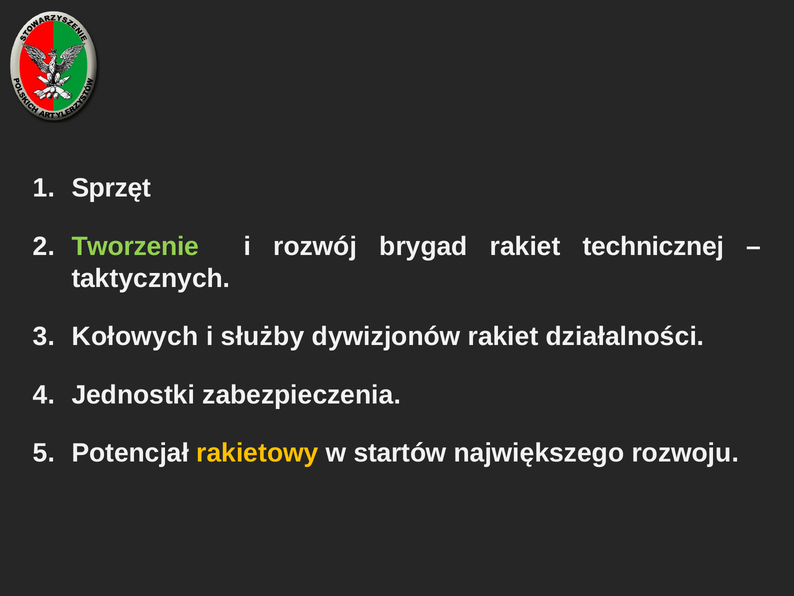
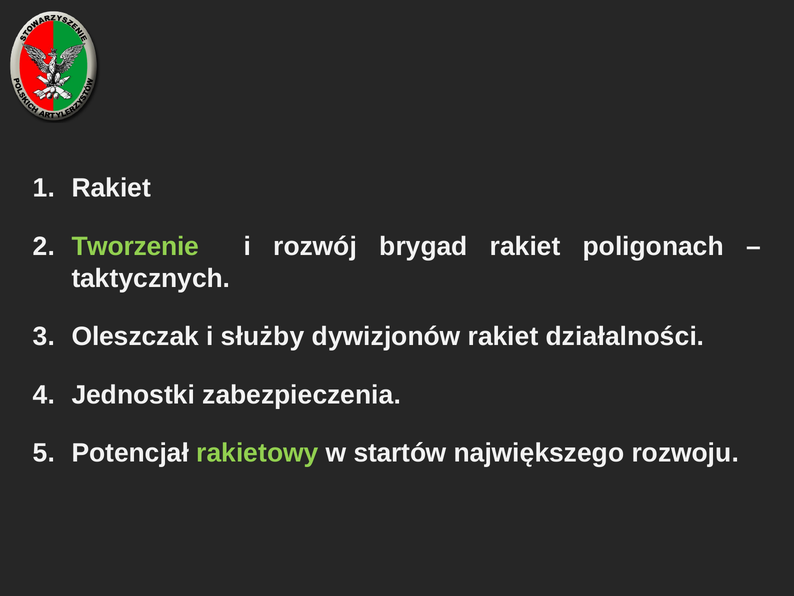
Sprzęt at (111, 188): Sprzęt -> Rakiet
technicznej: technicznej -> poligonach
Kołowych: Kołowych -> Oleszczak
rakietowy colour: yellow -> light green
